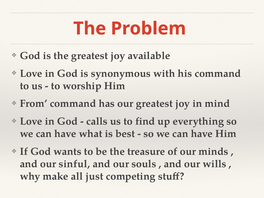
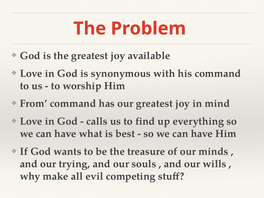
sinful: sinful -> trying
just: just -> evil
